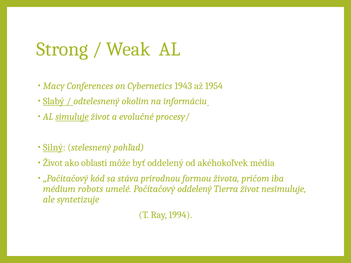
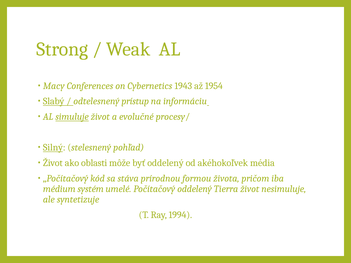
okolím: okolím -> prístup
robots: robots -> systém
